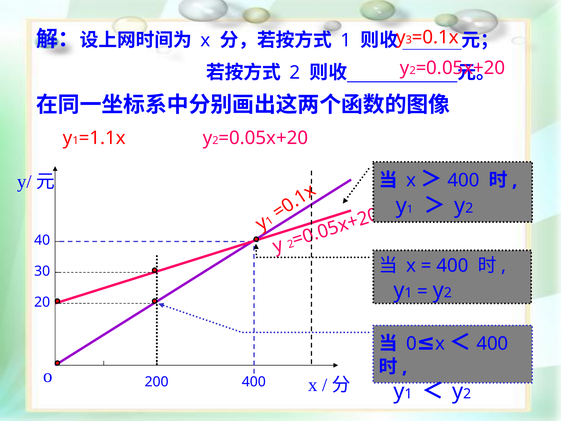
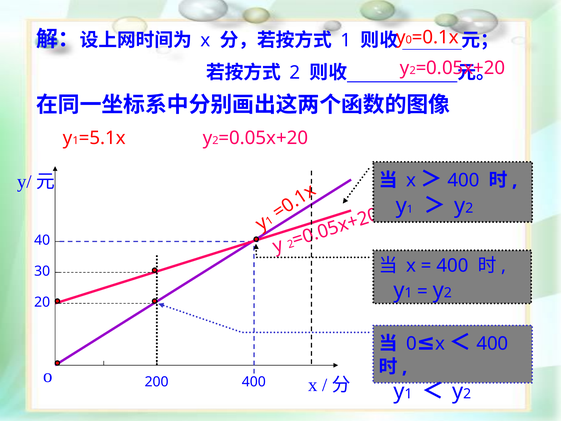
y 3: 3 -> 0
=1.1x: =1.1x -> =5.1x
